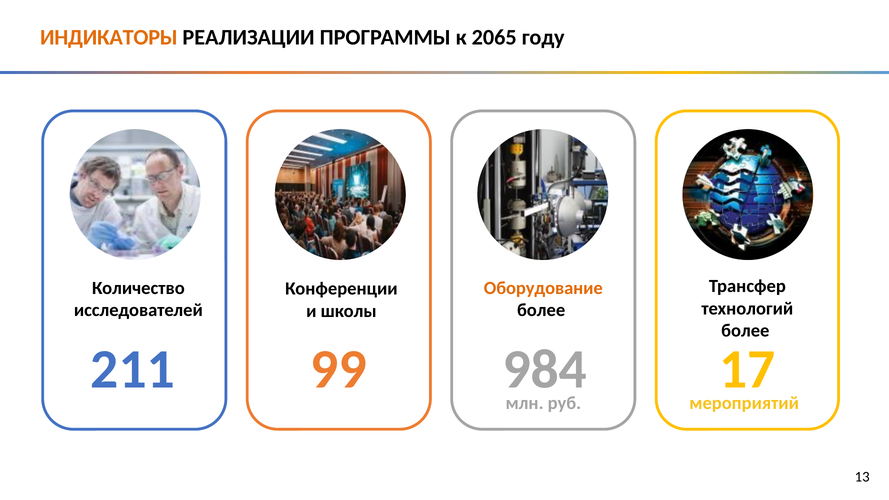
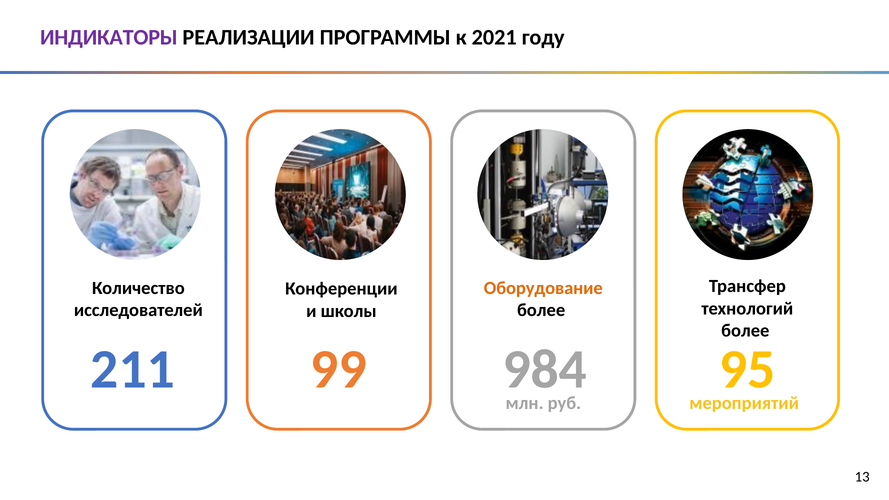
ИНДИКАТОРЫ colour: orange -> purple
2065: 2065 -> 2021
17: 17 -> 95
